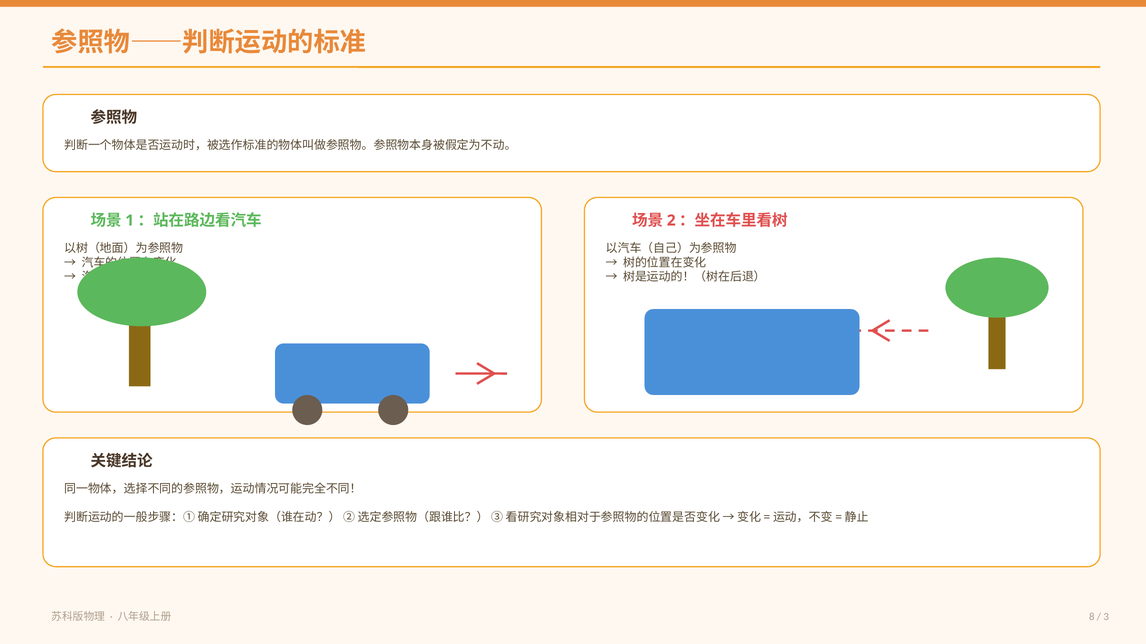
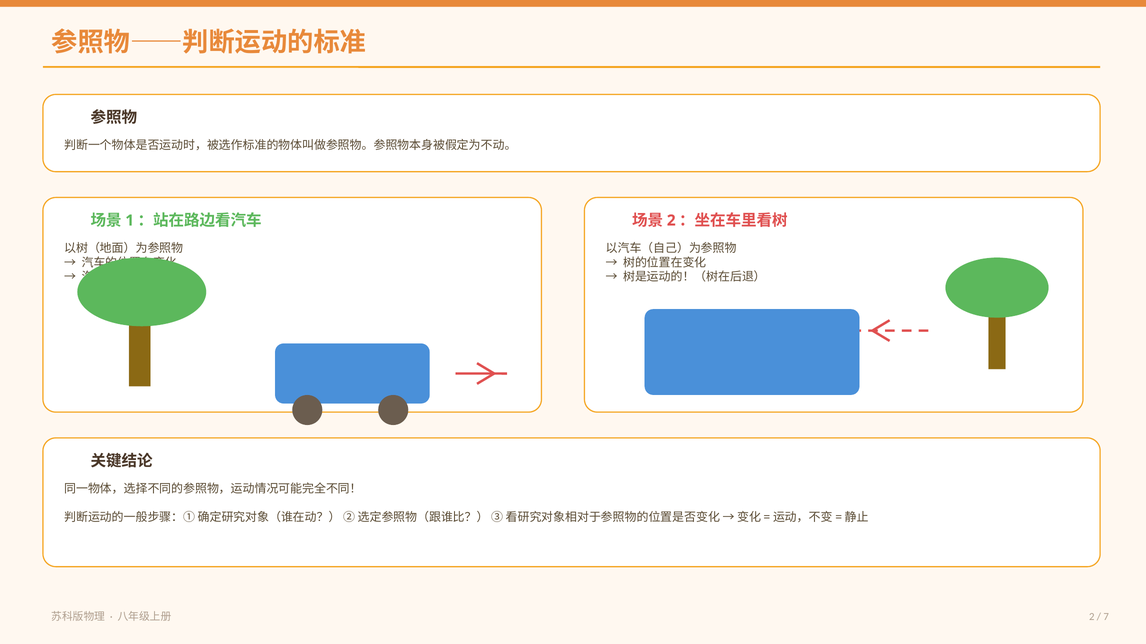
8 at (1092, 617): 8 -> 2
3: 3 -> 7
